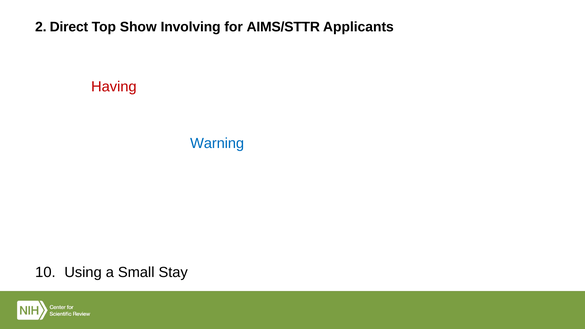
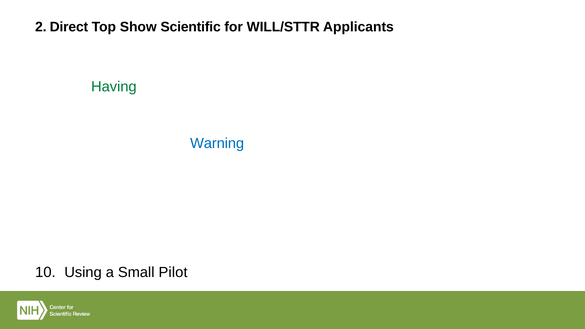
Involving: Involving -> Scientific
AIMS/STTR: AIMS/STTR -> WILL/STTR
Having colour: red -> green
Stay: Stay -> Pilot
